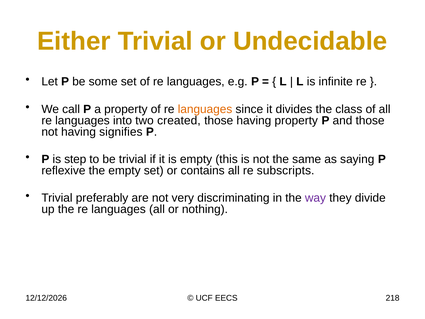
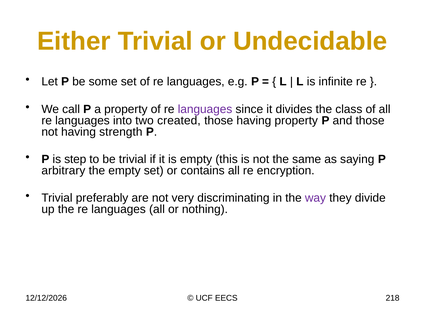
languages at (205, 109) colour: orange -> purple
signifies: signifies -> strength
reflexive: reflexive -> arbitrary
subscripts: subscripts -> encryption
